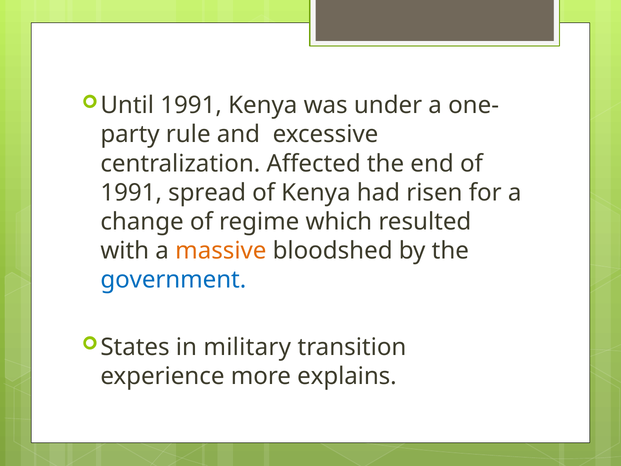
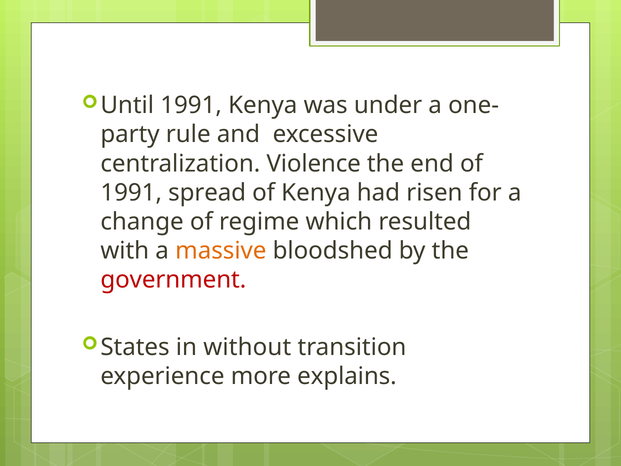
Affected: Affected -> Violence
government colour: blue -> red
military: military -> without
